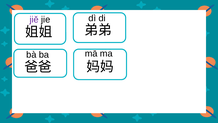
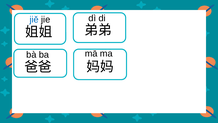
jiě colour: purple -> blue
